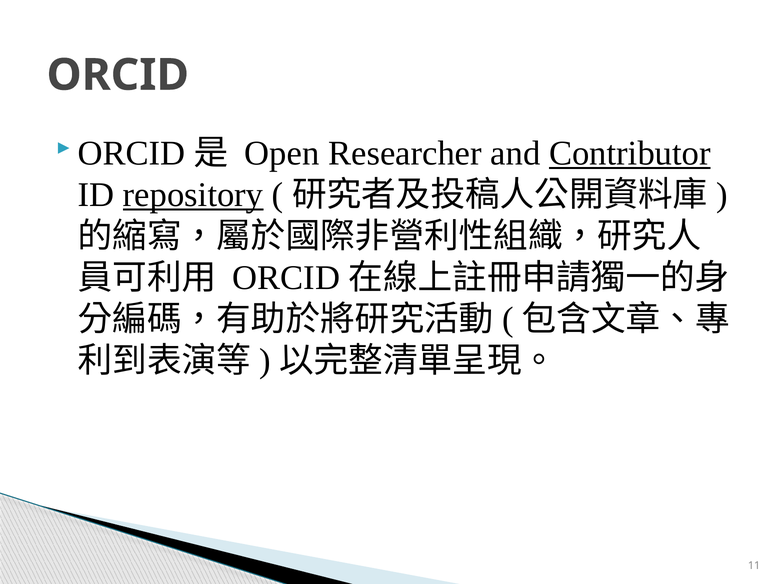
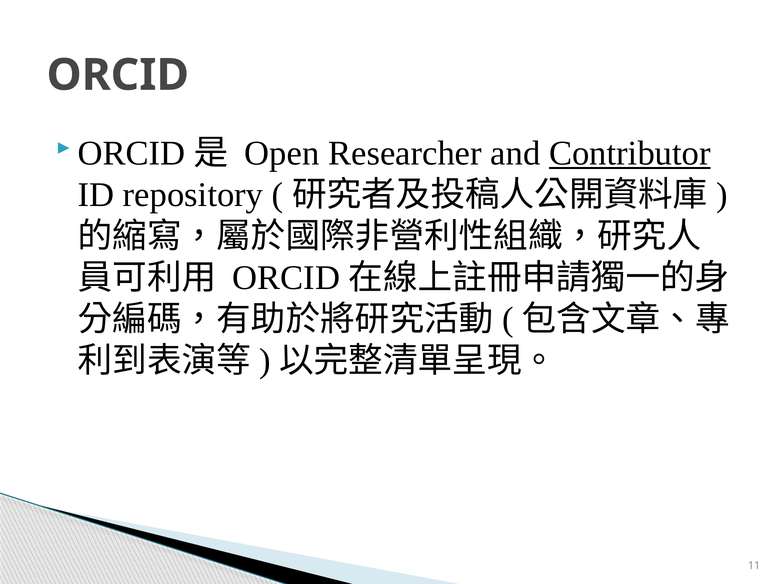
repository underline: present -> none
